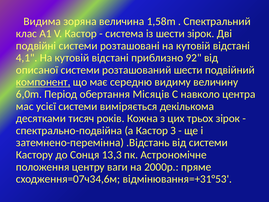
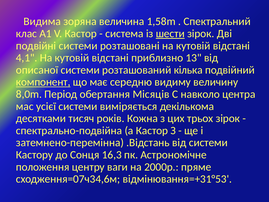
шести at (170, 34) underline: none -> present
92: 92 -> 13
розташований шести: шести -> кілька
6,0m: 6,0m -> 8,0m
13,3: 13,3 -> 16,3
